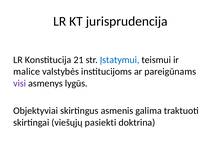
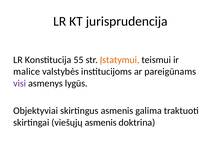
21: 21 -> 55
Įstatymui colour: blue -> orange
viešųjų pasiekti: pasiekti -> asmenis
